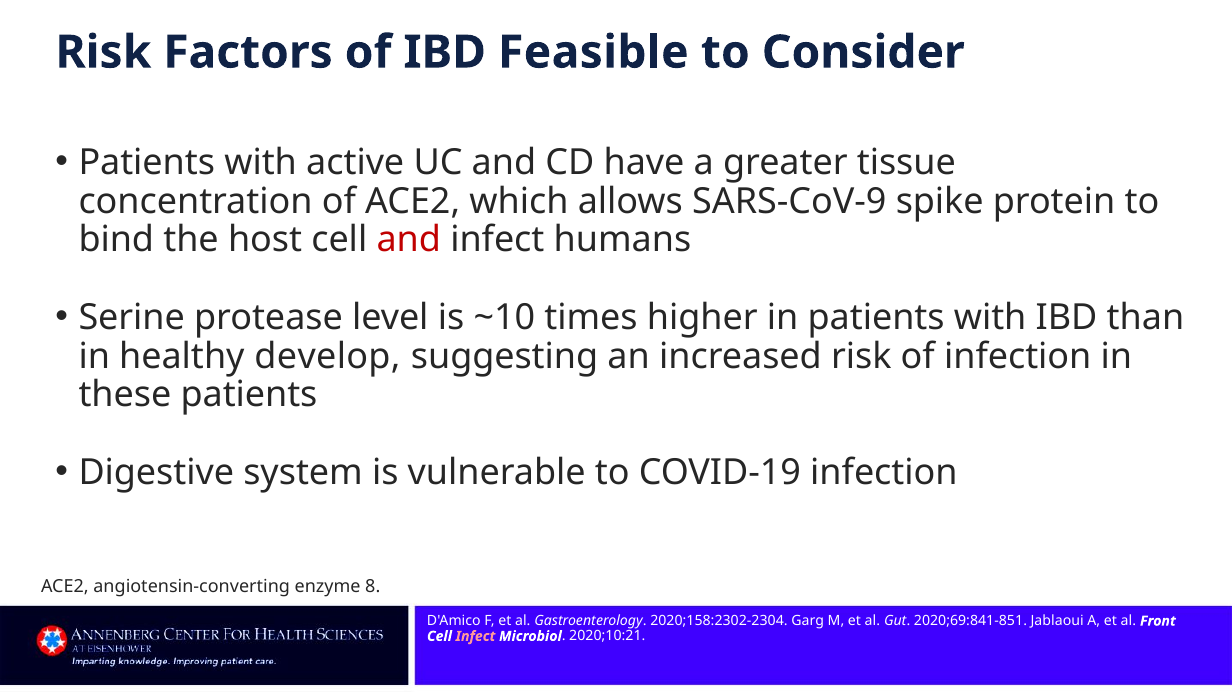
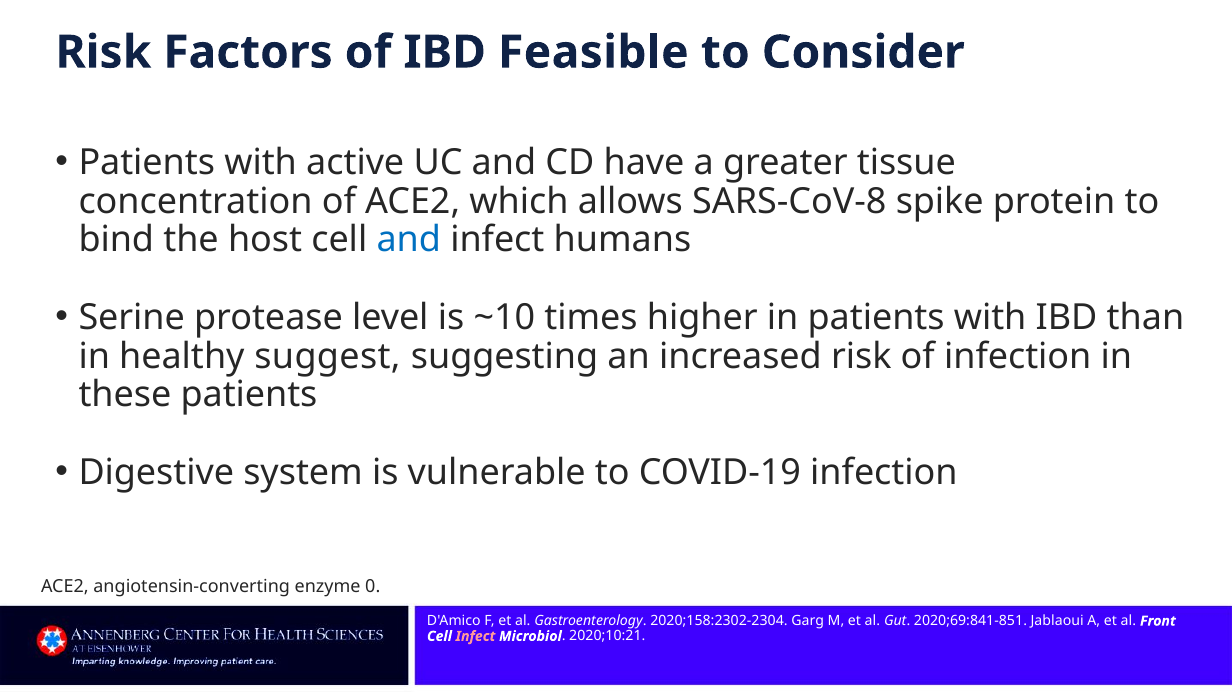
SARS-CoV-9: SARS-CoV-9 -> SARS-CoV-8
and at (409, 240) colour: red -> blue
develop: develop -> suggest
8: 8 -> 0
